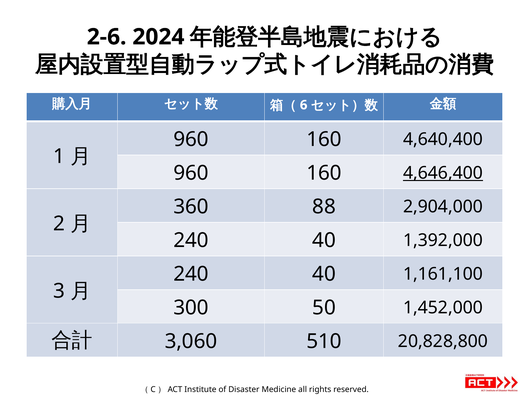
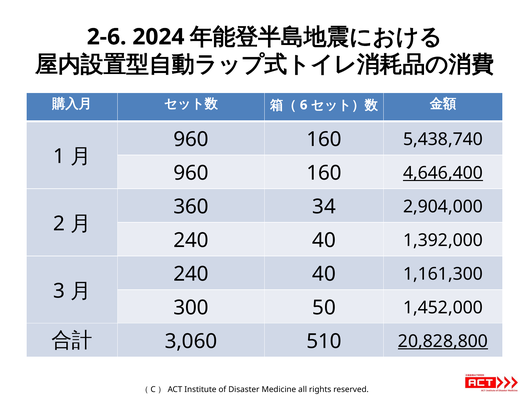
4,640,400: 4,640,400 -> 5,438,740
88: 88 -> 34
1,161,100: 1,161,100 -> 1,161,300
20,828,800 underline: none -> present
